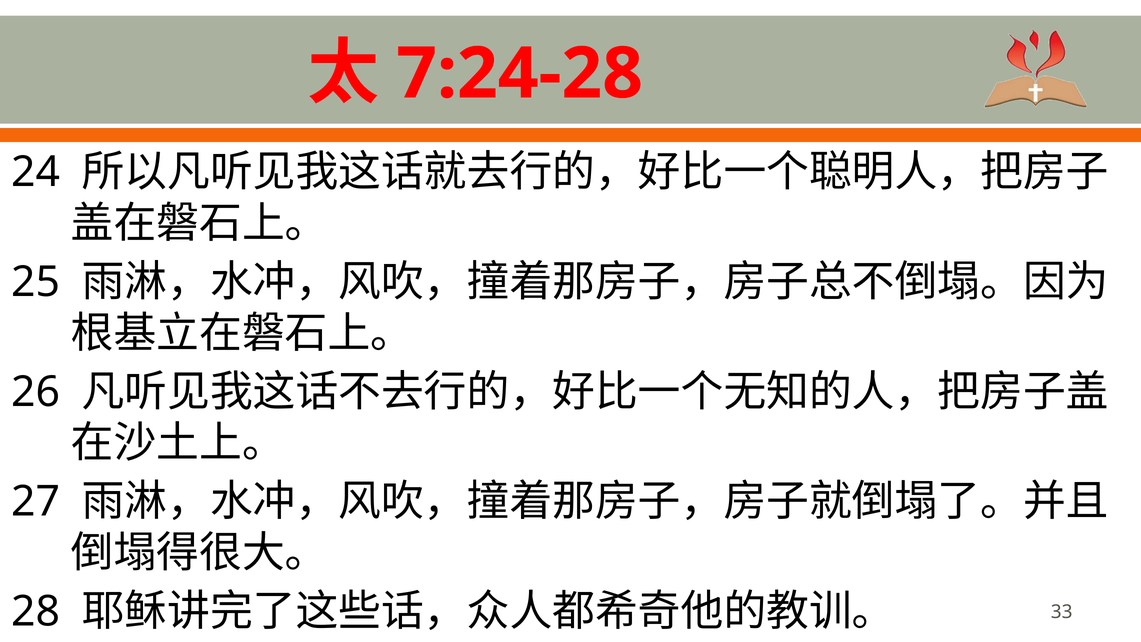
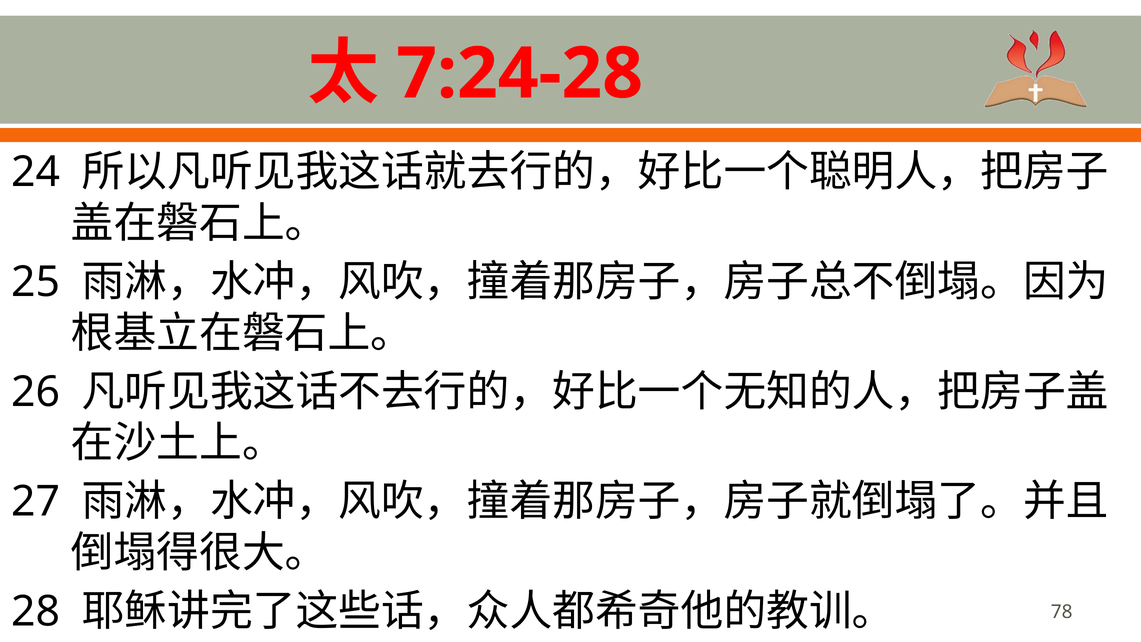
33: 33 -> 78
